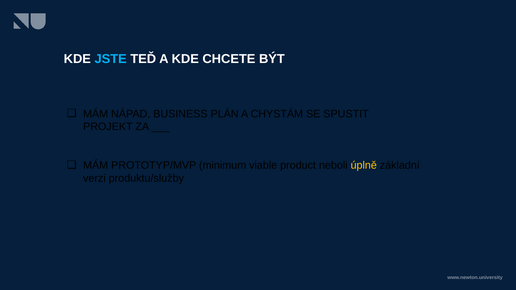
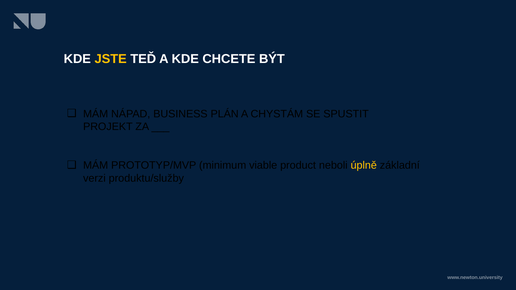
JSTE colour: light blue -> yellow
